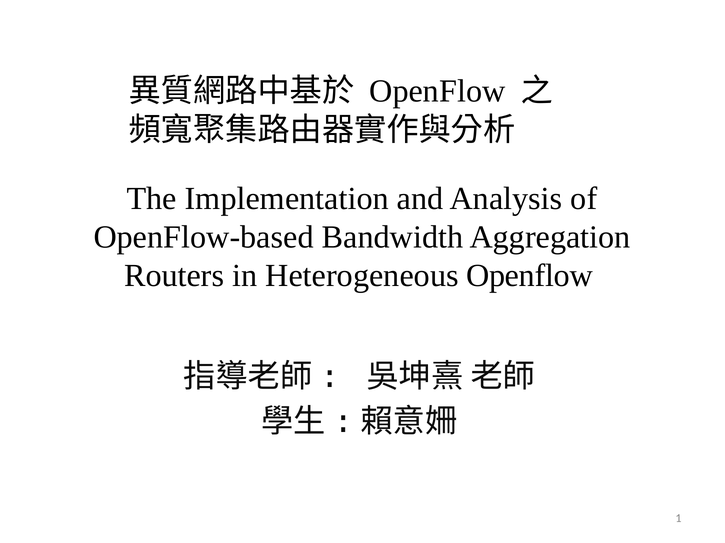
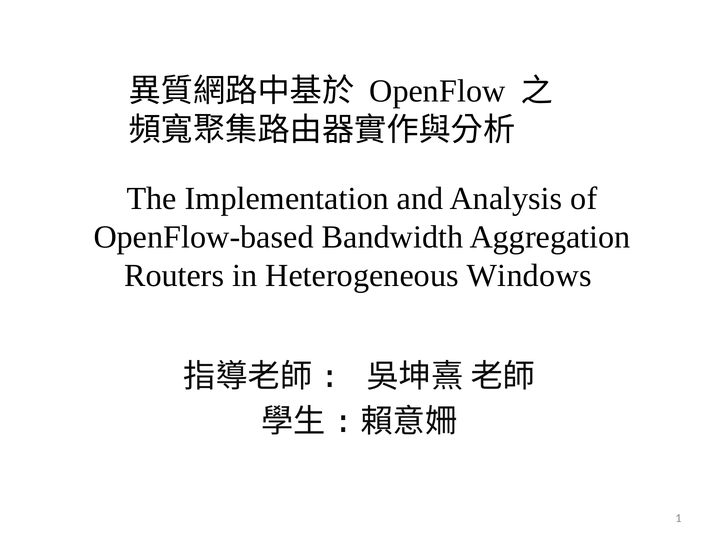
Heterogeneous Openflow: Openflow -> Windows
